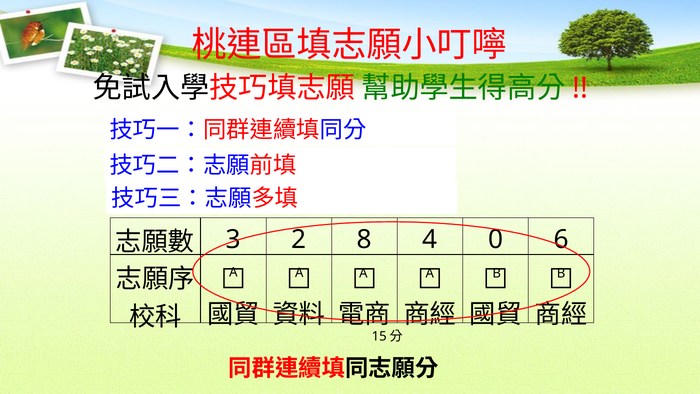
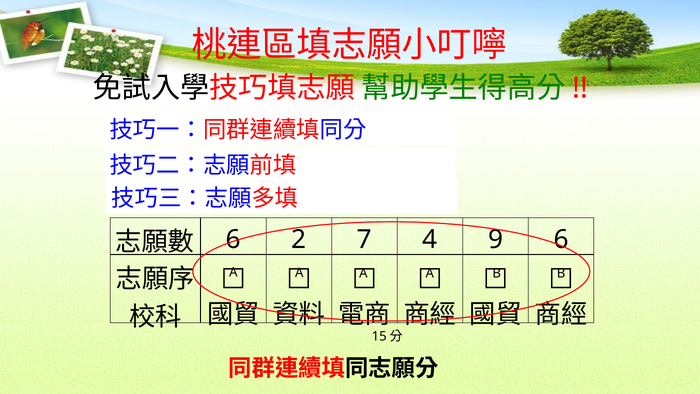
3 at (233, 240): 3 -> 6
8: 8 -> 7
0: 0 -> 9
